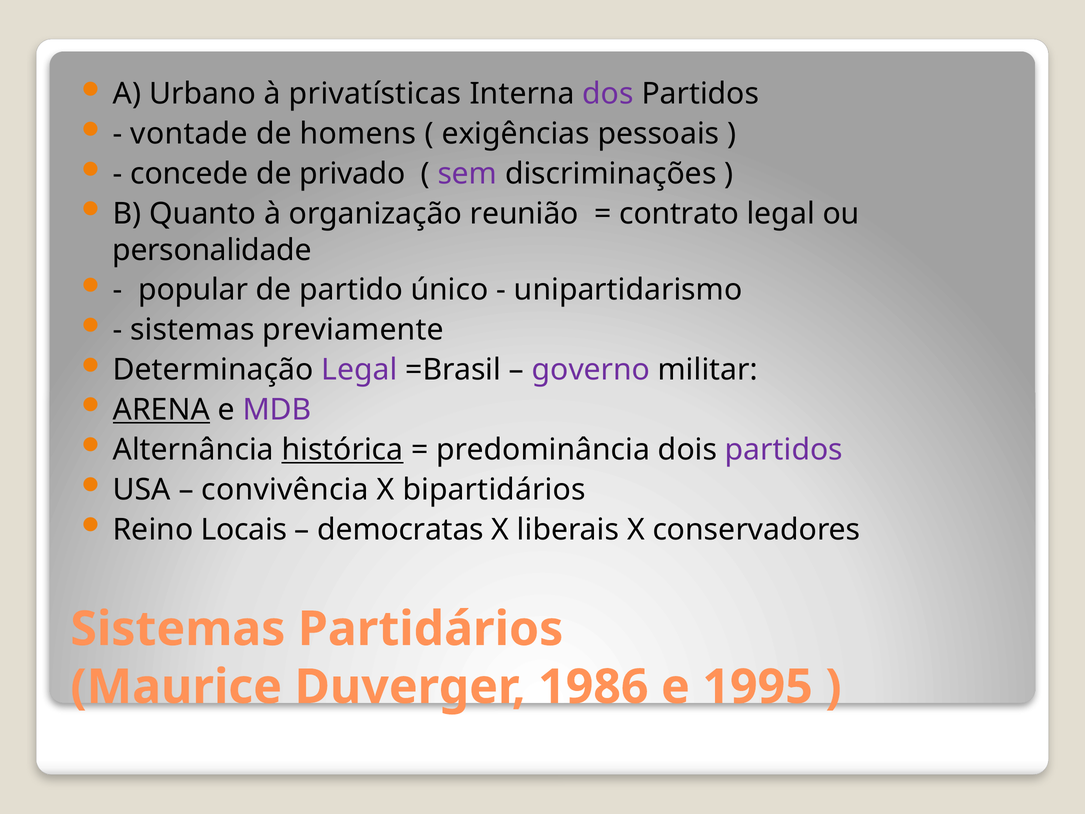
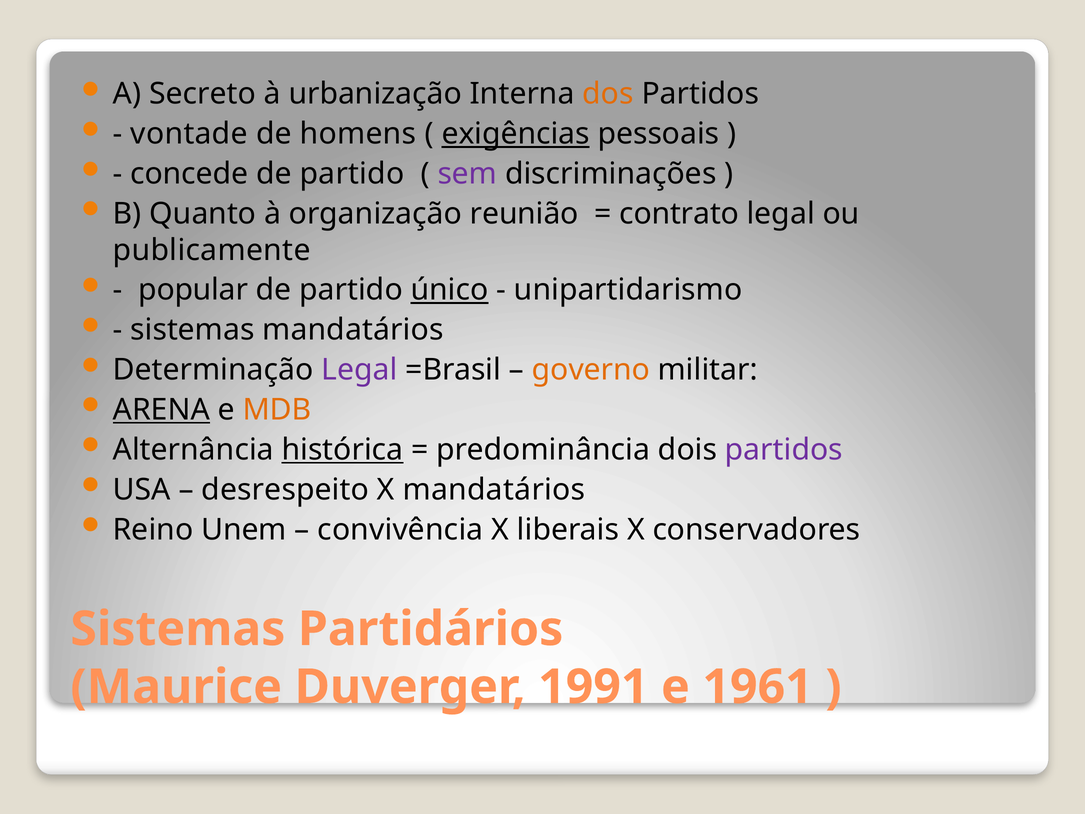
Urbano: Urbano -> Secreto
privatísticas: privatísticas -> urbanização
dos colour: purple -> orange
exigências underline: none -> present
privado at (352, 174): privado -> partido
personalidade: personalidade -> publicamente
único underline: none -> present
sistemas previamente: previamente -> mandatários
governo colour: purple -> orange
MDB colour: purple -> orange
convivência: convivência -> desrespeito
X bipartidários: bipartidários -> mandatários
Locais: Locais -> Unem
democratas: democratas -> convivência
1986: 1986 -> 1991
1995: 1995 -> 1961
